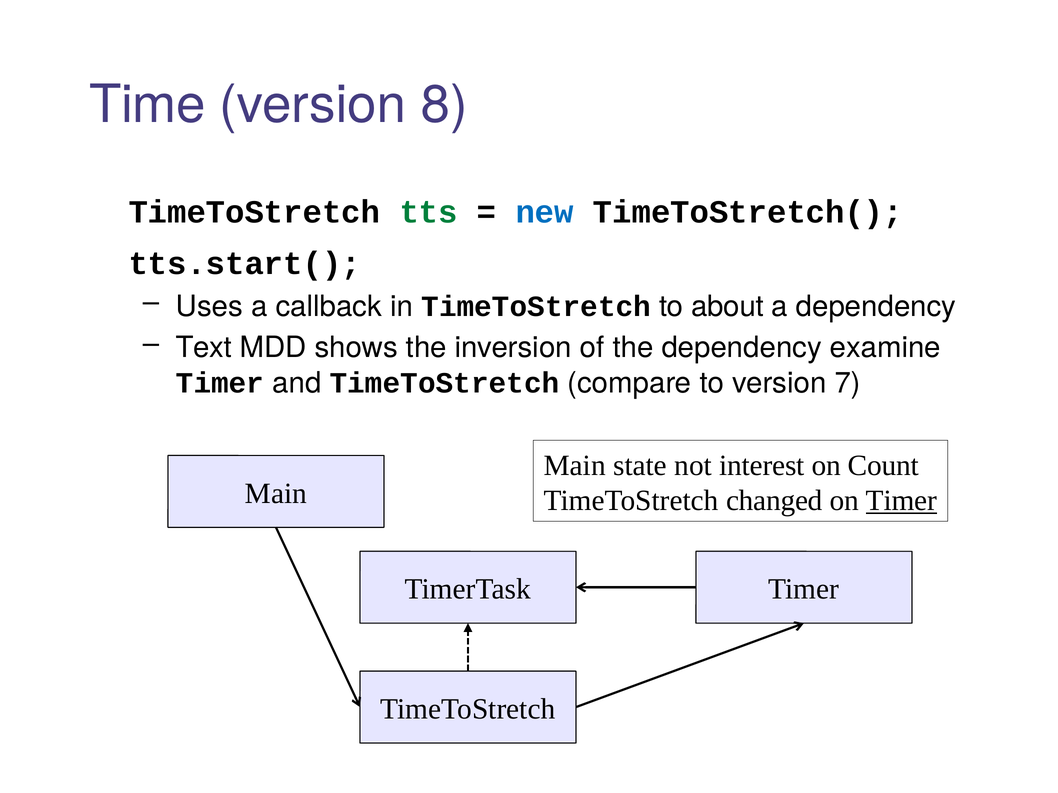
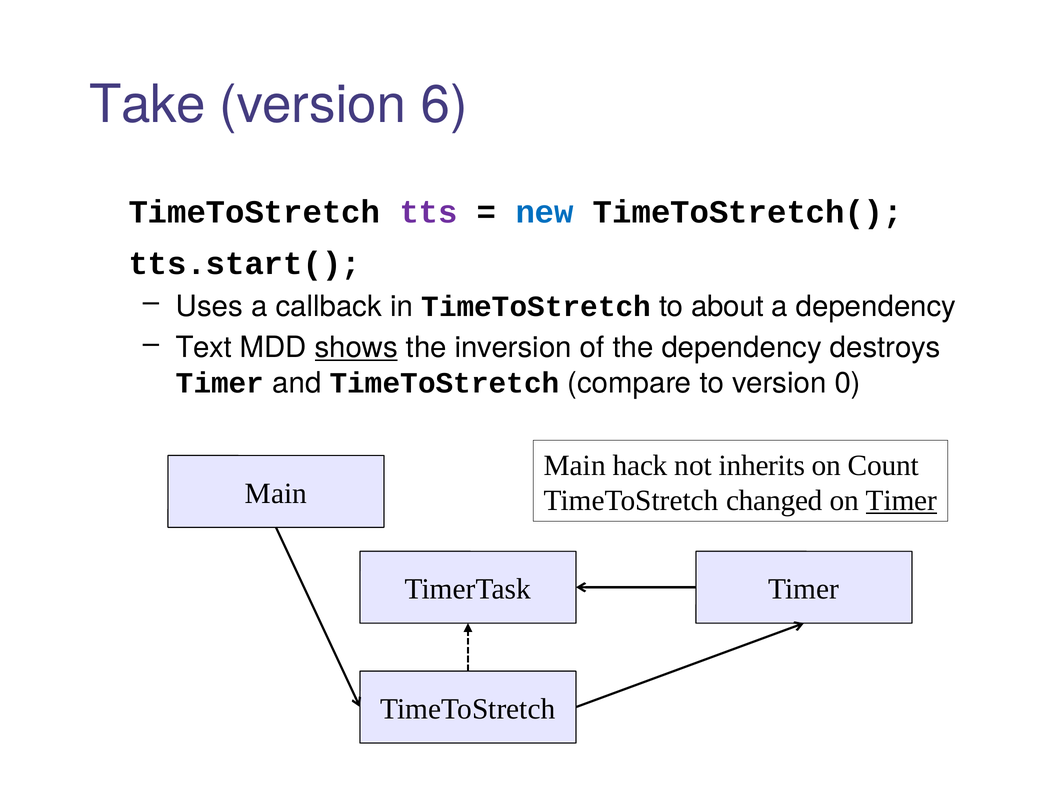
Time: Time -> Take
8: 8 -> 6
tts colour: green -> purple
shows underline: none -> present
examine: examine -> destroys
7: 7 -> 0
state: state -> hack
interest: interest -> inherits
